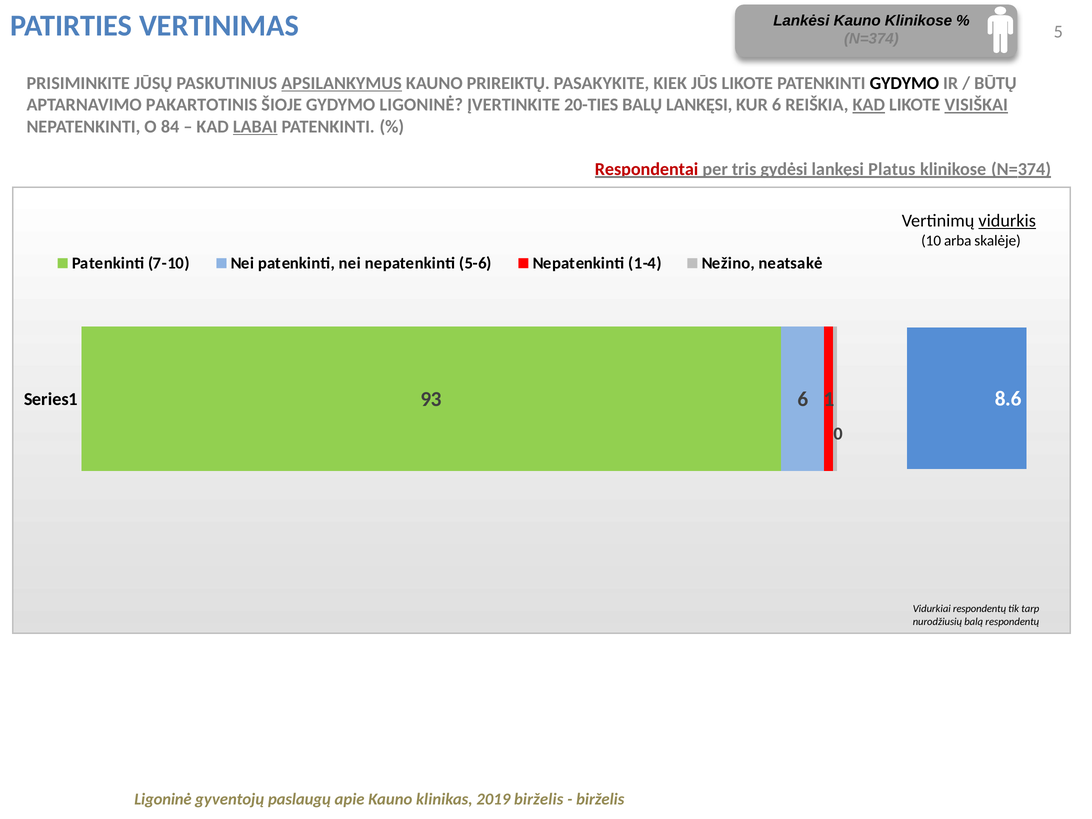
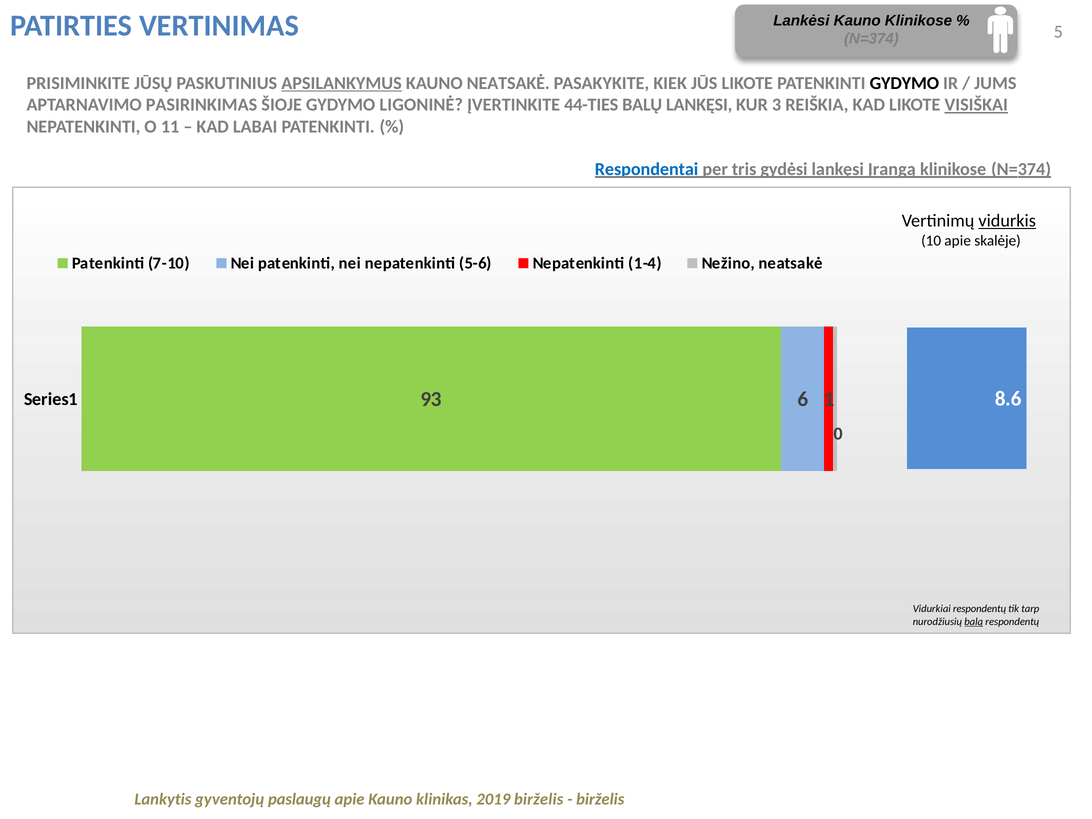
KAUNO PRIREIKTŲ: PRIREIKTŲ -> NEATSAKĖ
BŪTŲ: BŪTŲ -> JUMS
PAKARTOTINIS: PAKARTOTINIS -> PASIRINKIMAS
20-TIES: 20-TIES -> 44-TIES
KUR 6: 6 -> 3
KAD at (869, 105) underline: present -> none
84: 84 -> 11
LABAI underline: present -> none
Respondentai colour: red -> blue
Platus: Platus -> Įrangą
10 arba: arba -> apie
balą underline: none -> present
Ligoninė at (163, 799): Ligoninė -> Lankytis
